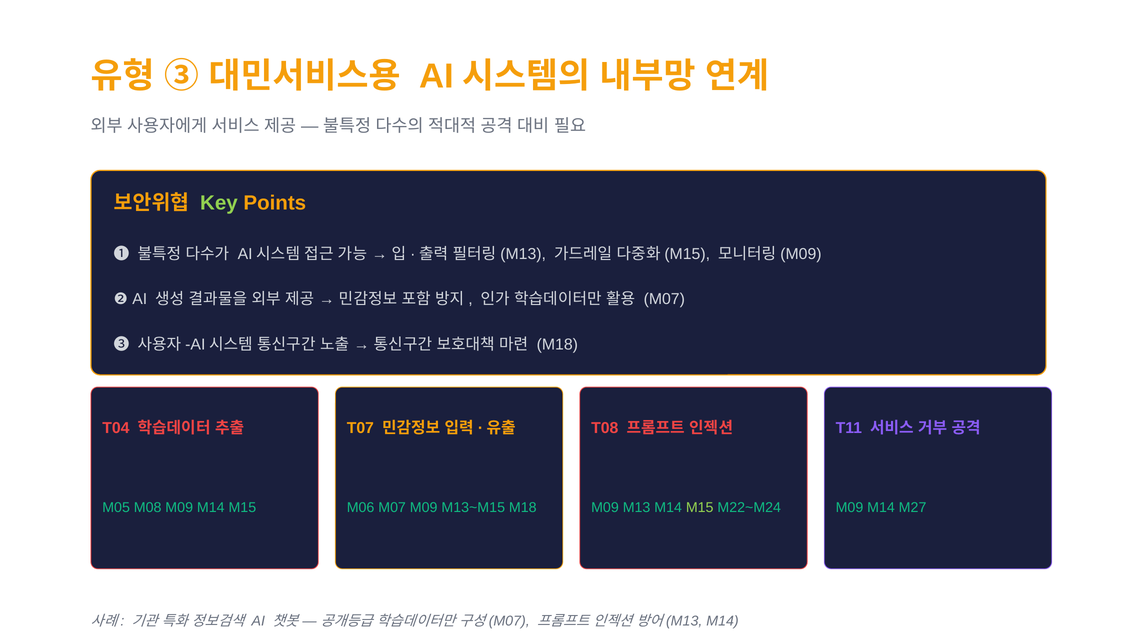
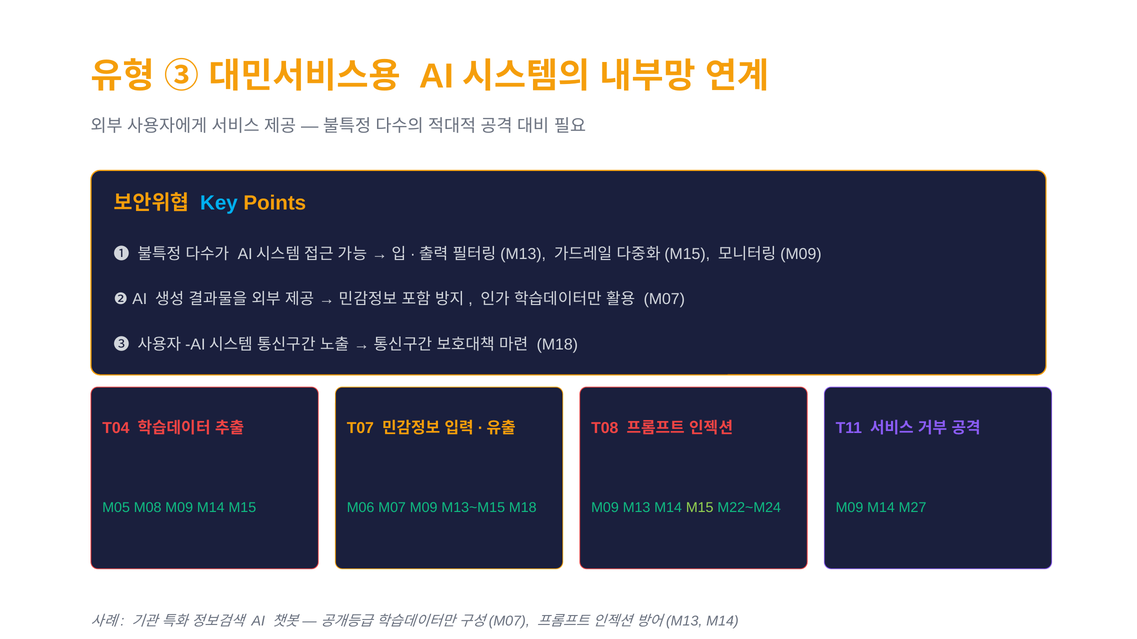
Key colour: light green -> light blue
